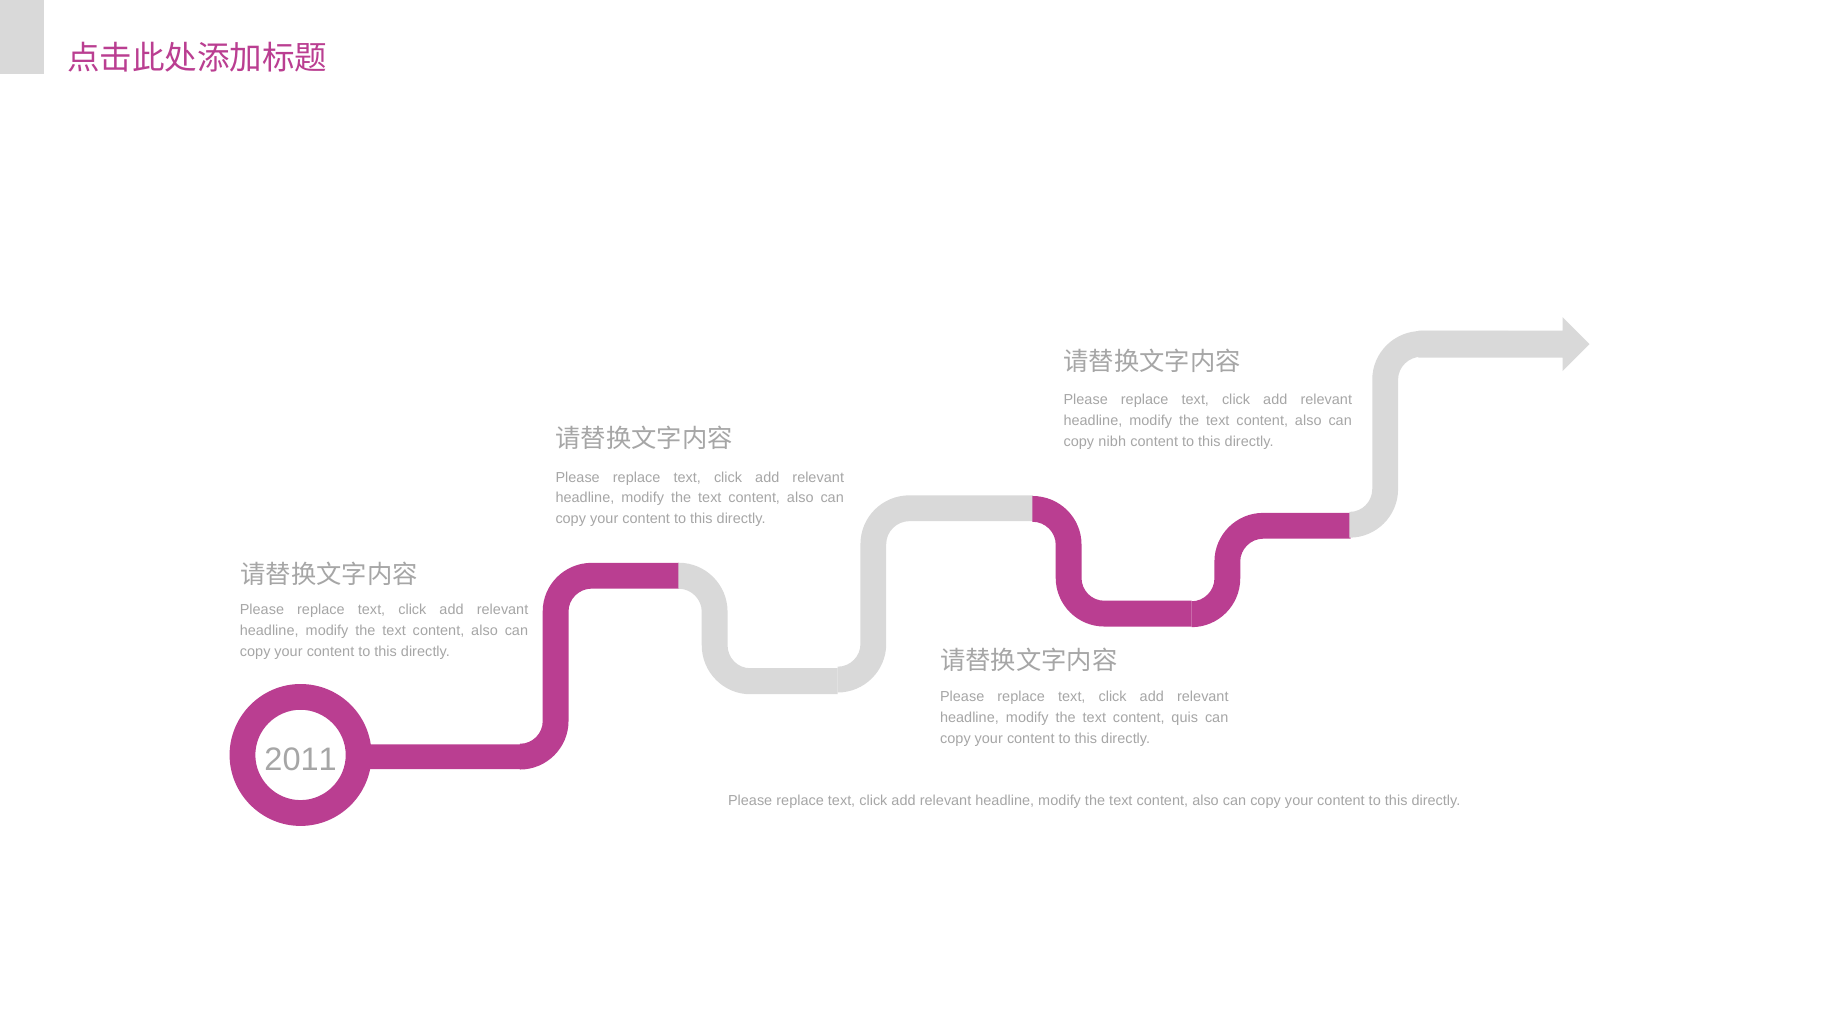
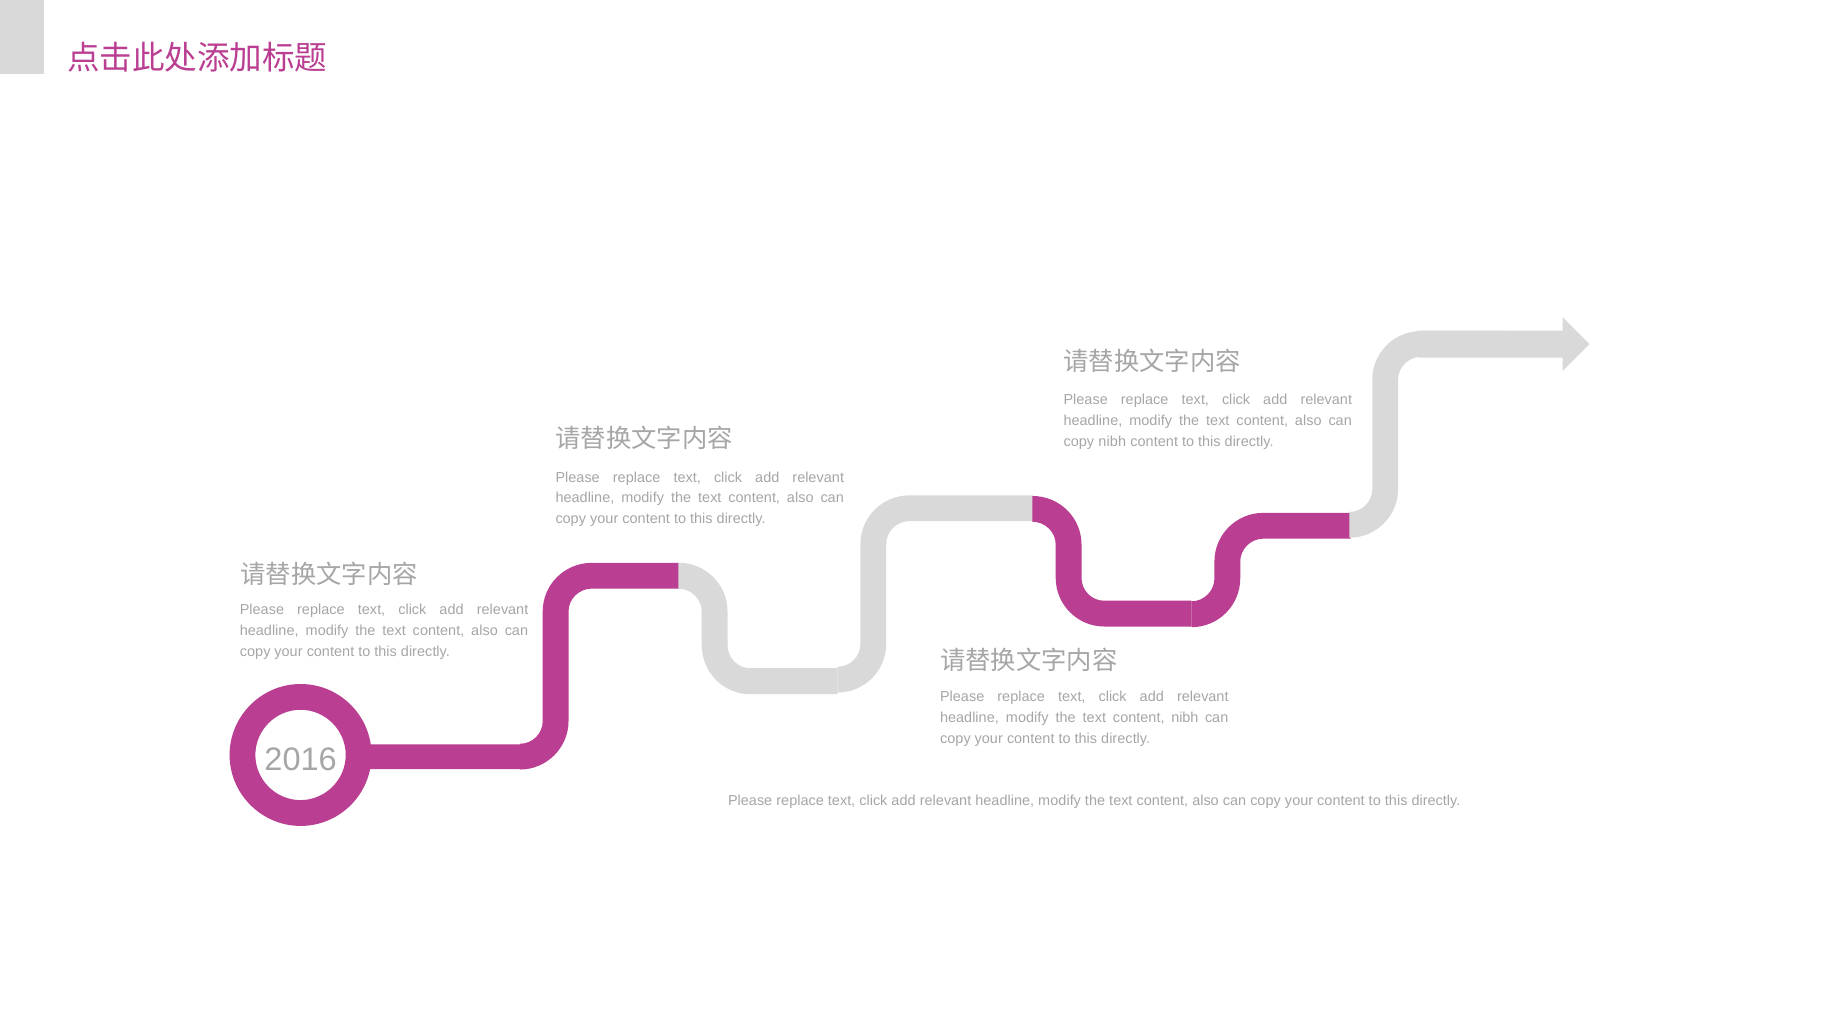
content quis: quis -> nibh
2011: 2011 -> 2016
